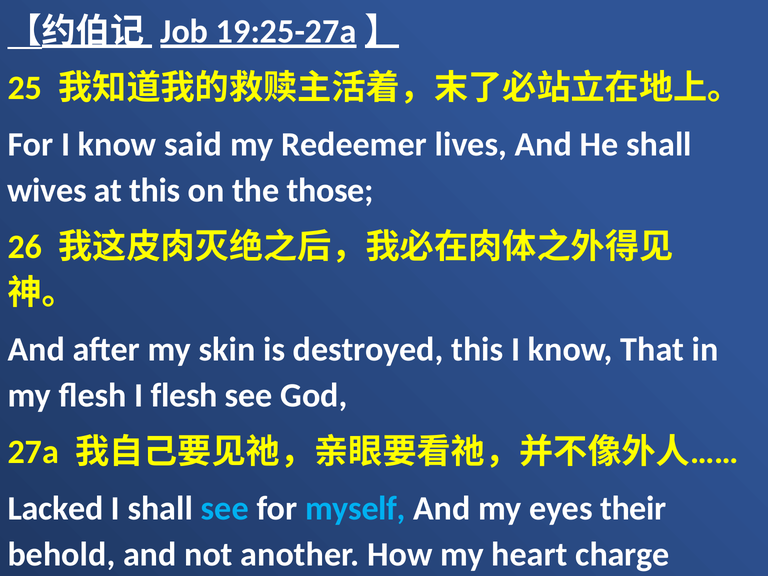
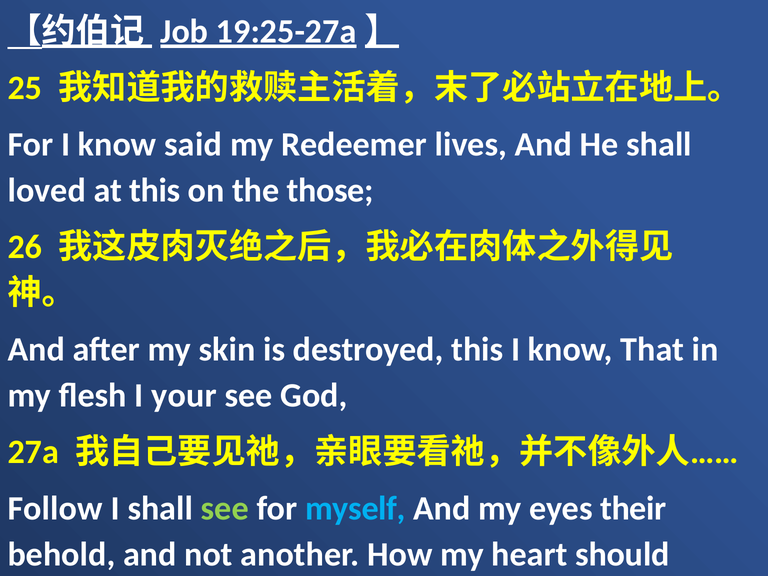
wives: wives -> loved
I flesh: flesh -> your
Lacked: Lacked -> Follow
see at (225, 508) colour: light blue -> light green
charge: charge -> should
